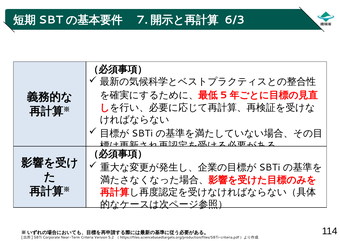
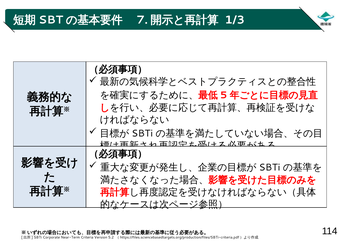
6/3: 6/3 -> 1/3
